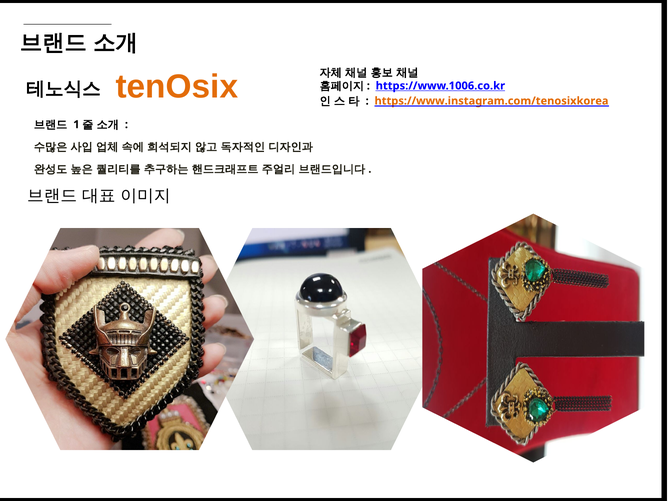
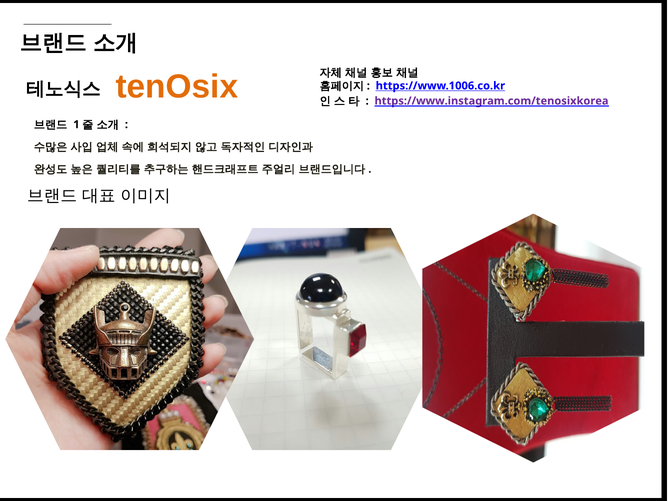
https://www.instagram.com/tenosixkorea colour: orange -> purple
